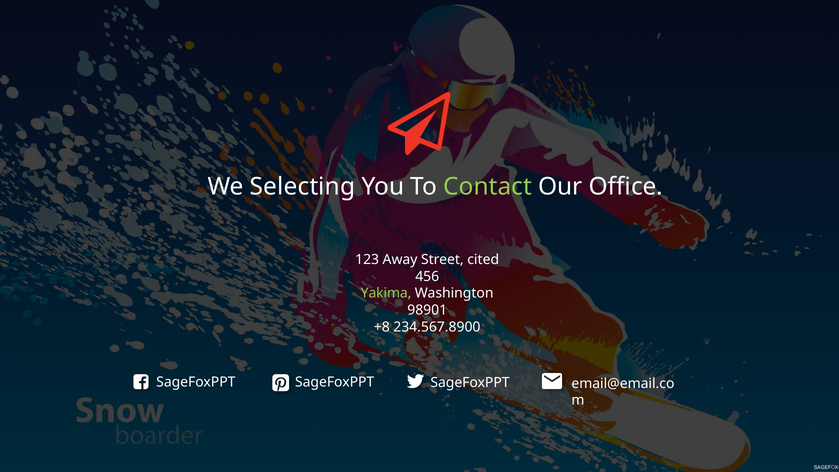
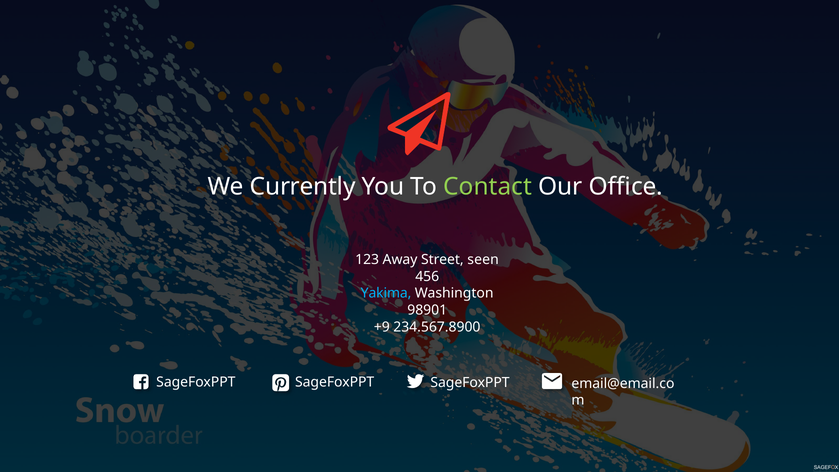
Selecting: Selecting -> Currently
cited: cited -> seen
Yakima colour: light green -> light blue
+8: +8 -> +9
